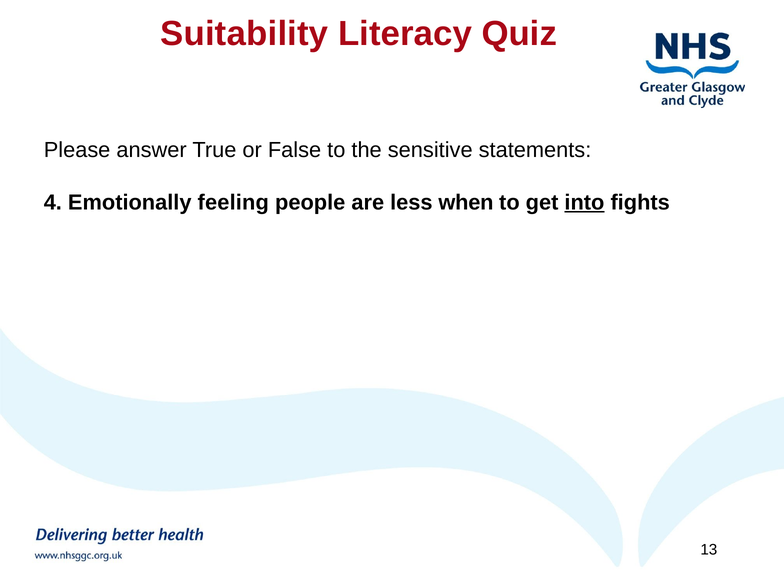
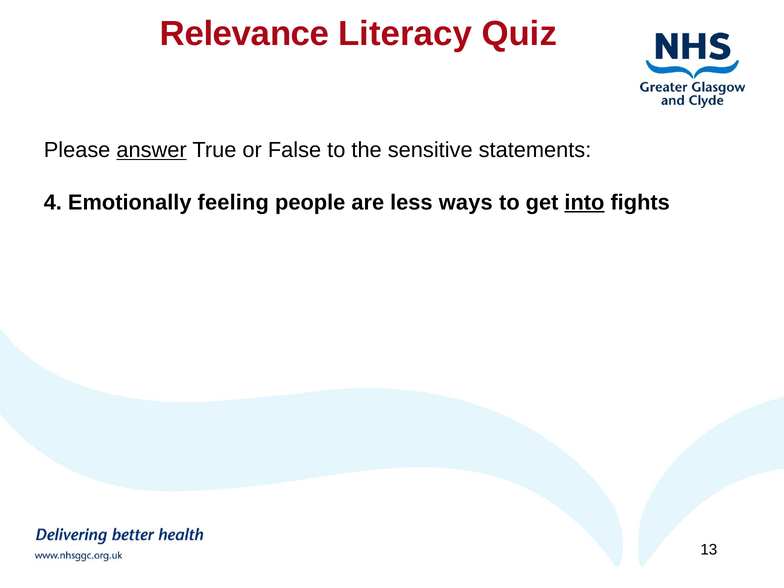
Suitability: Suitability -> Relevance
answer underline: none -> present
when: when -> ways
